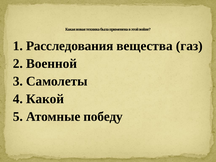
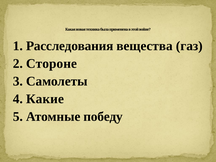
Военной: Военной -> Стороне
Какой: Какой -> Какие
